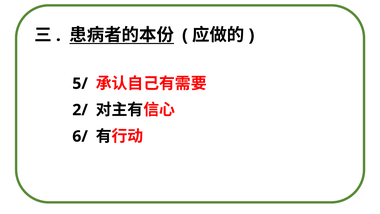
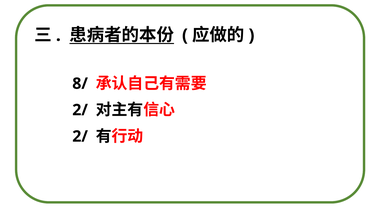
5/: 5/ -> 8/
6/ at (80, 136): 6/ -> 2/
